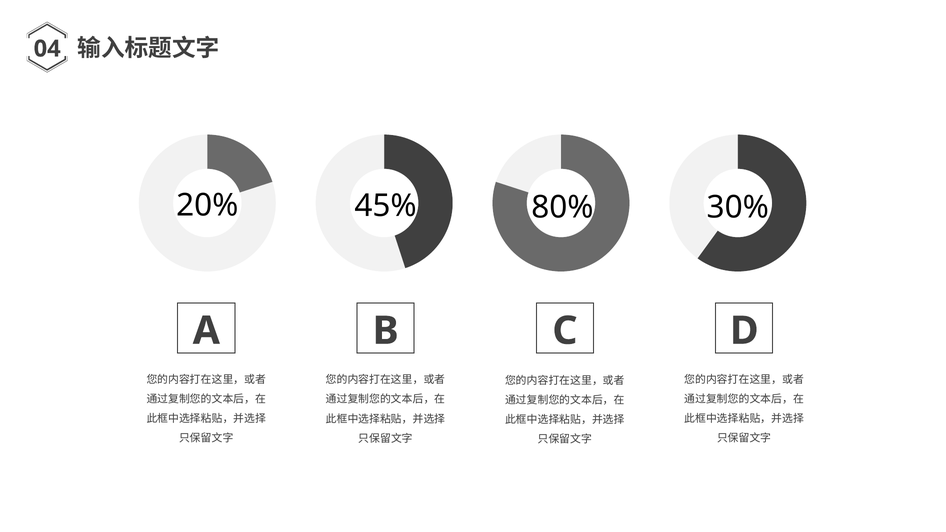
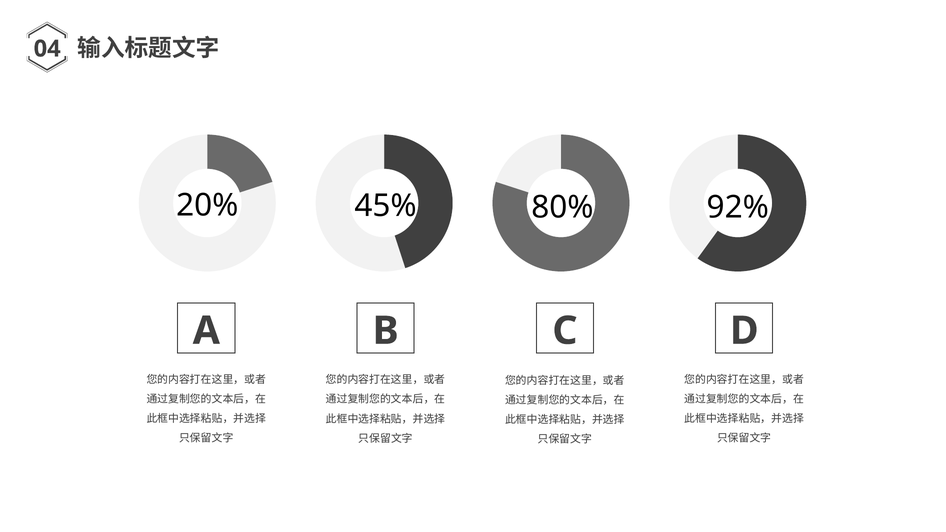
30%: 30% -> 92%
